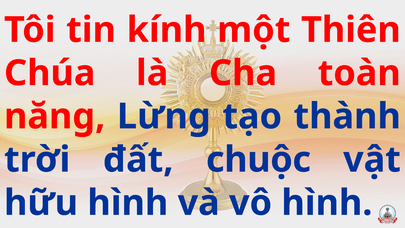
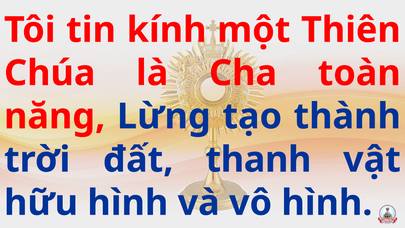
chuộc: chuộc -> thanh
